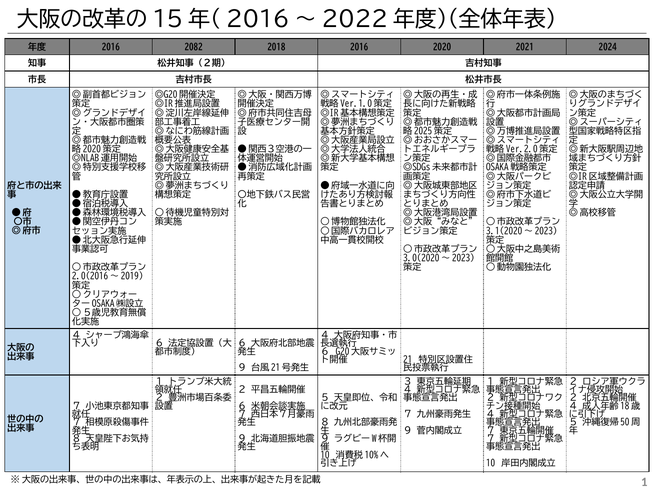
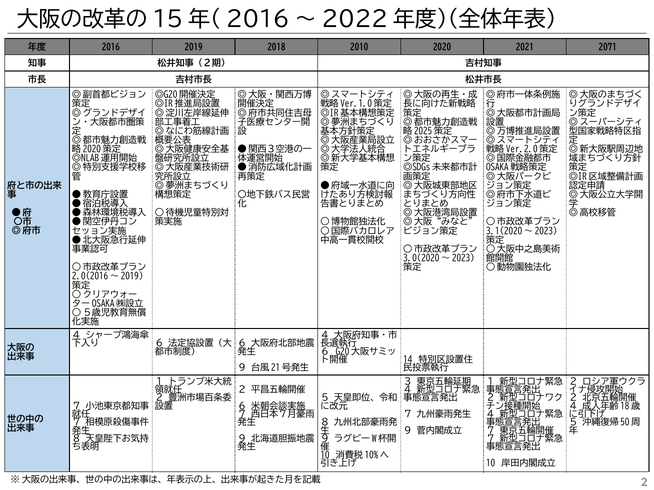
2082: 2082 -> 2019
2018 2016: 2016 -> 2010
2024: 2024 -> 2071
21: 21 -> 14
1: 1 -> 2
